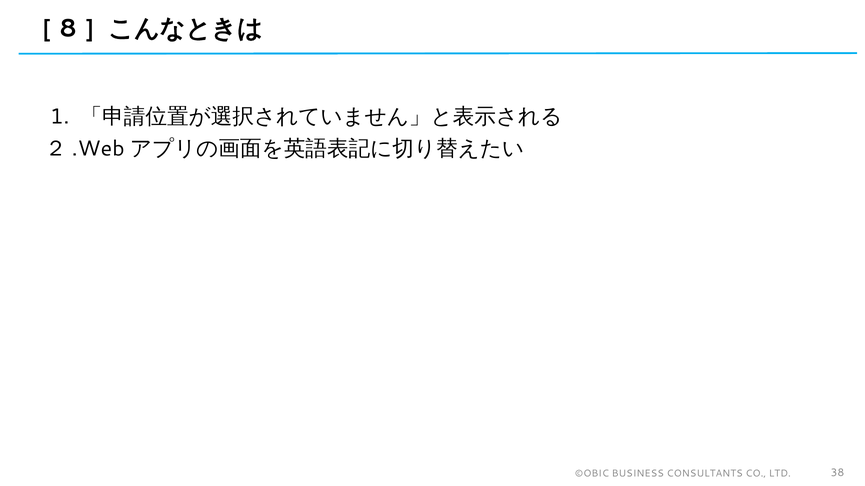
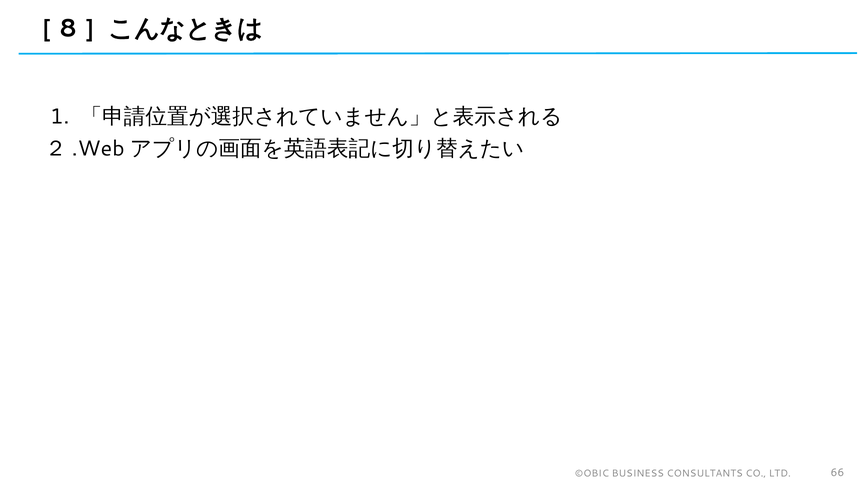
38: 38 -> 66
